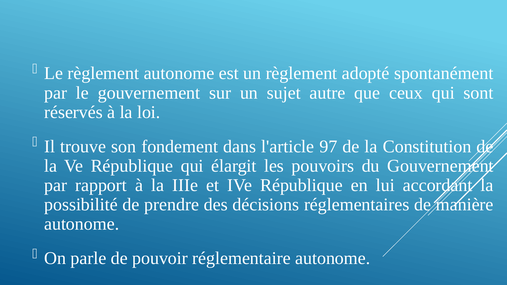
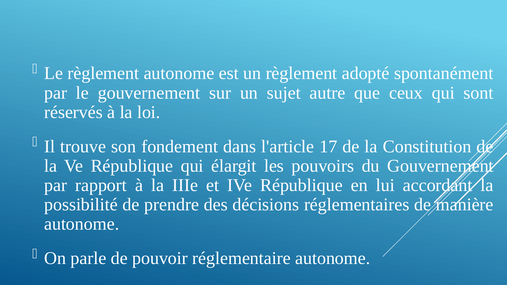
97: 97 -> 17
